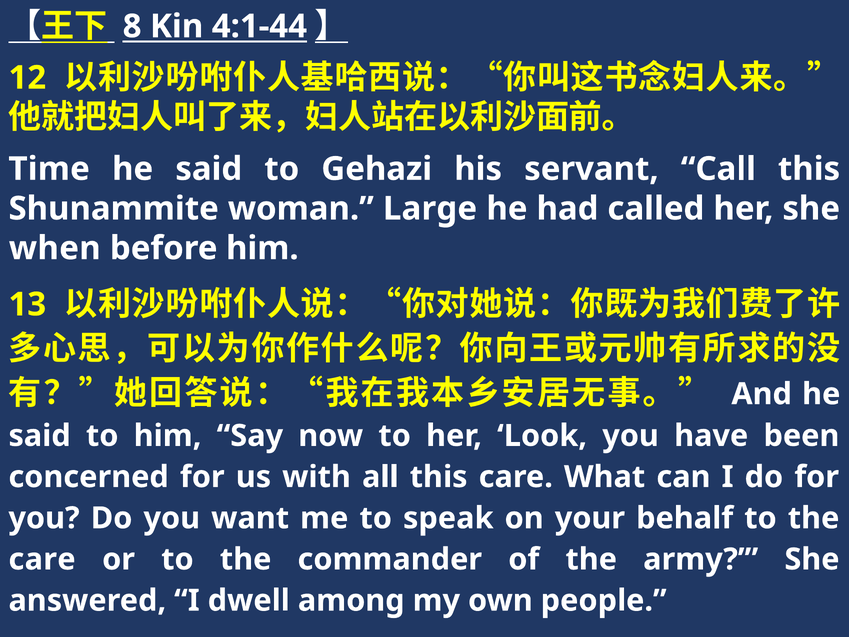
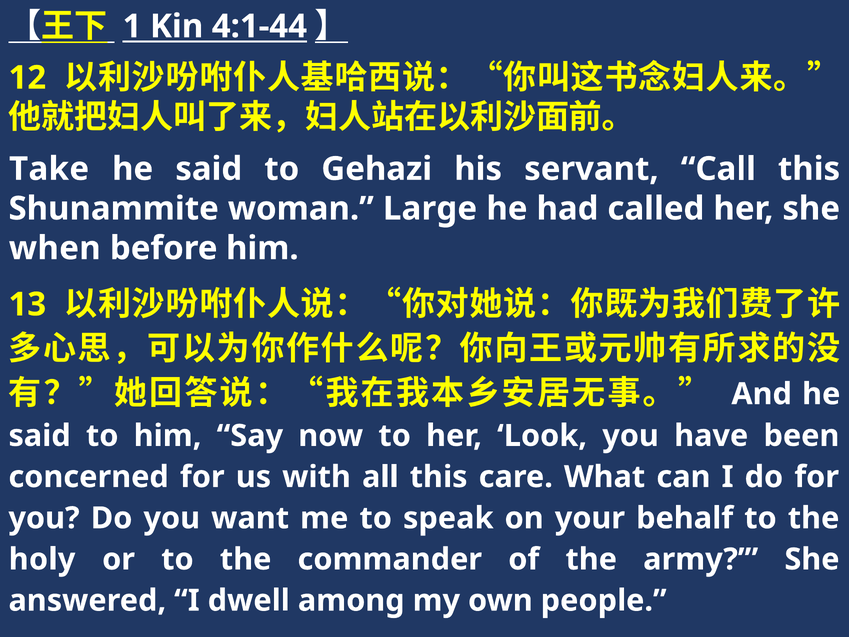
8: 8 -> 1
Time: Time -> Take
care at (42, 559): care -> holy
